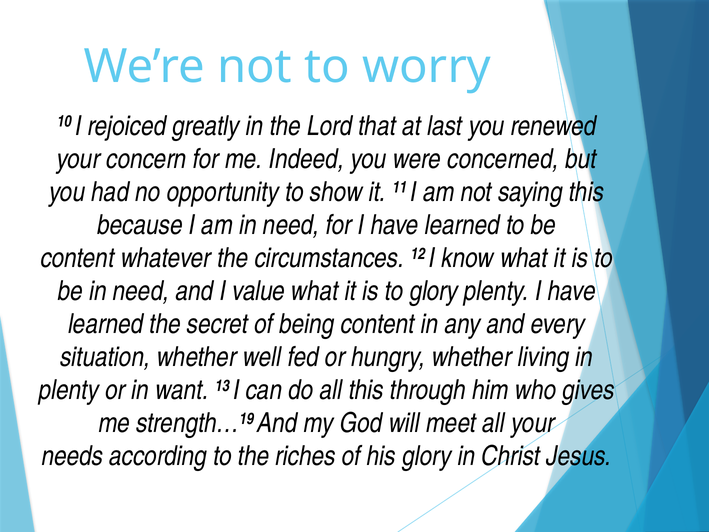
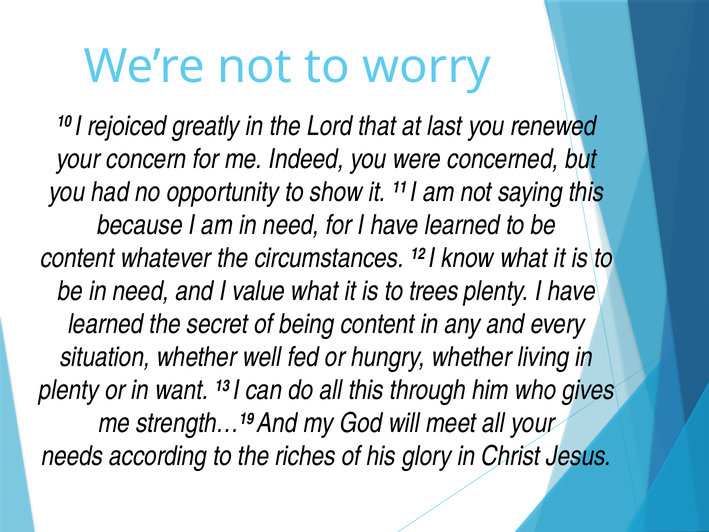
to glory: glory -> trees
